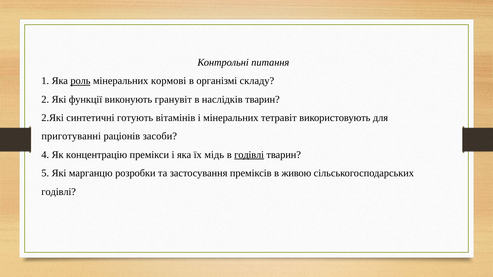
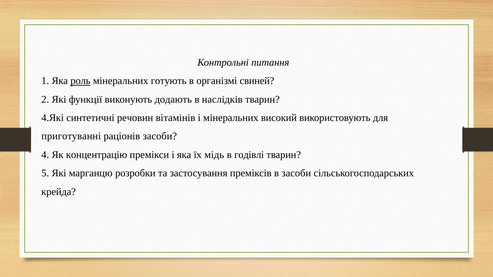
кормові: кормові -> готують
складу: складу -> свиней
гранувіт: гранувіт -> додають
2.Які: 2.Які -> 4.Які
готують: готують -> речовин
тетравіт: тетравіт -> високий
годівлі at (249, 155) underline: present -> none
в живою: живою -> засоби
годівлі at (59, 192): годівлі -> крейда
